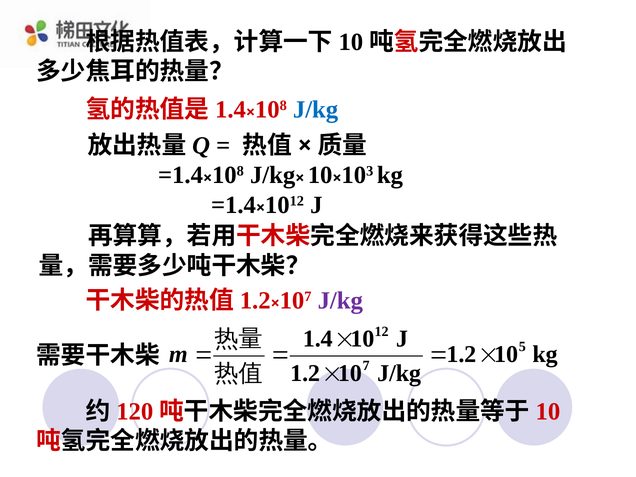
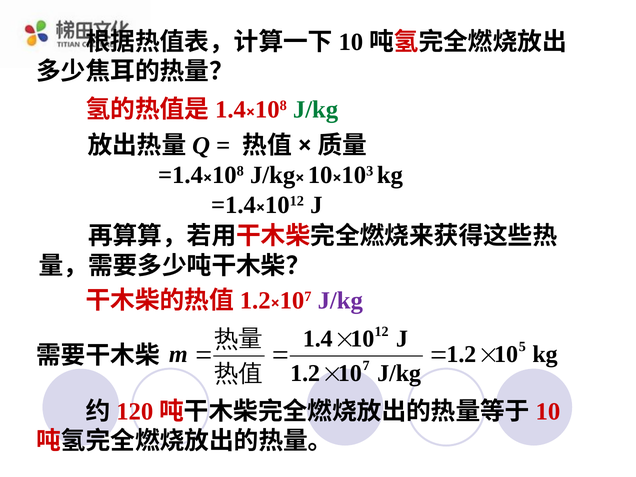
J/kg at (316, 109) colour: blue -> green
